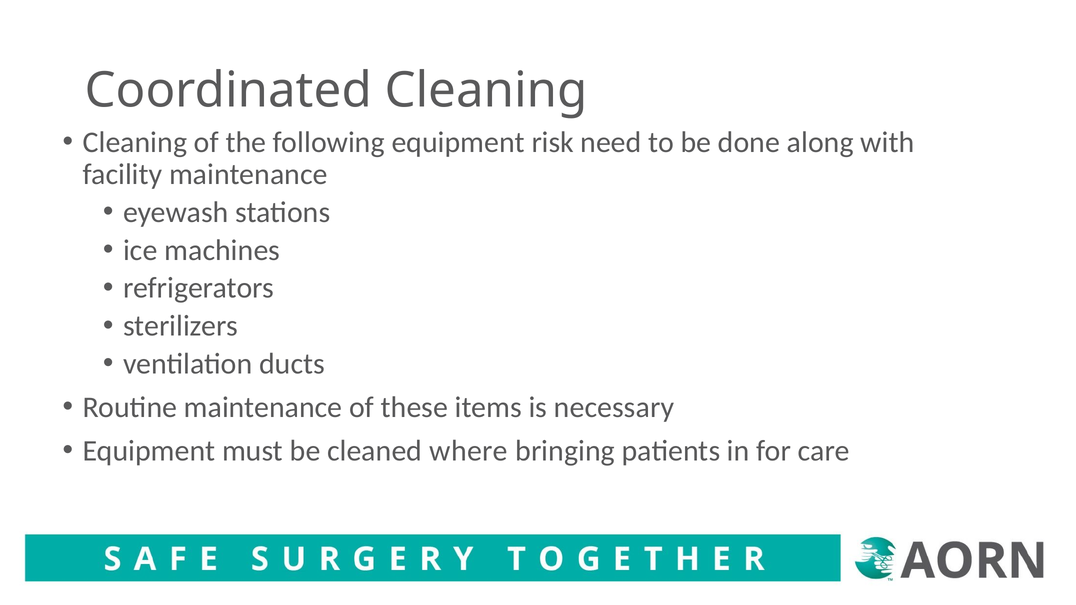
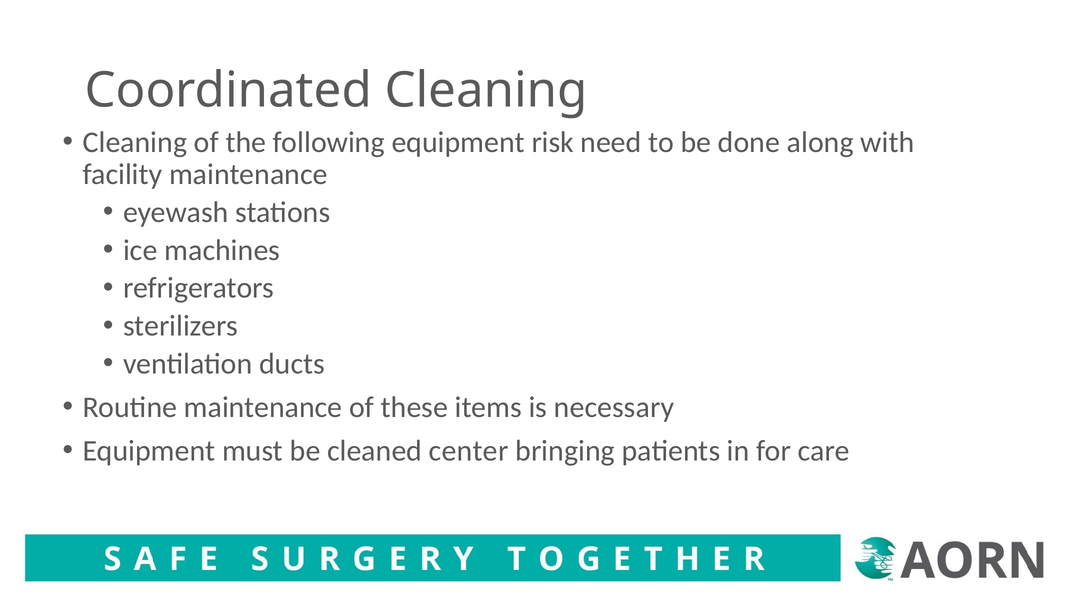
where: where -> center
